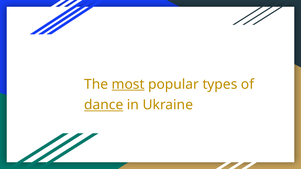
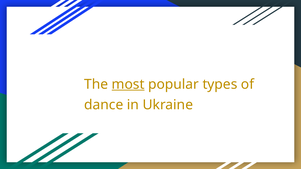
dance underline: present -> none
